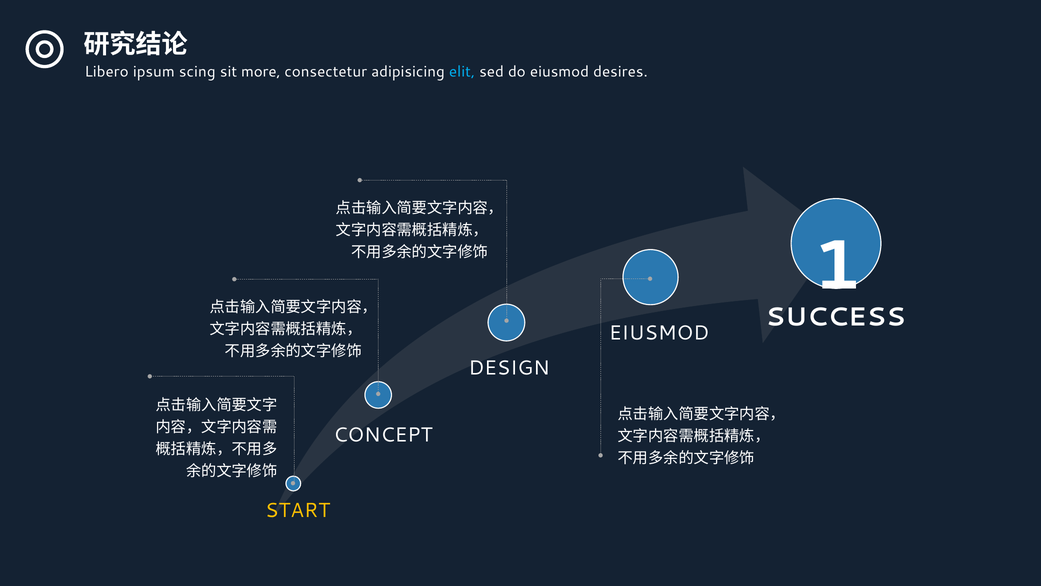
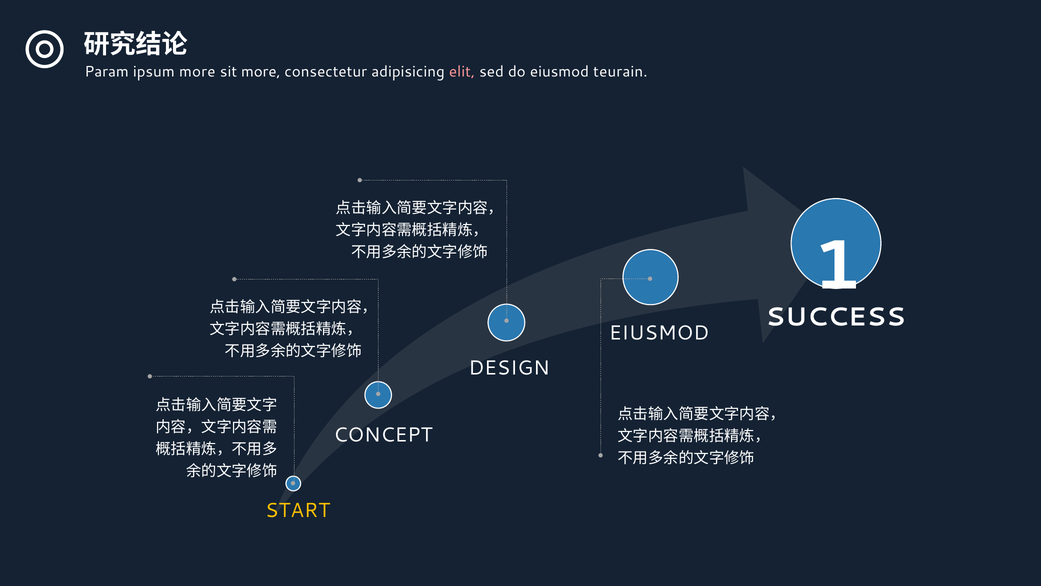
Libero: Libero -> Param
ipsum scing: scing -> more
elit colour: light blue -> pink
desires: desires -> teurain
